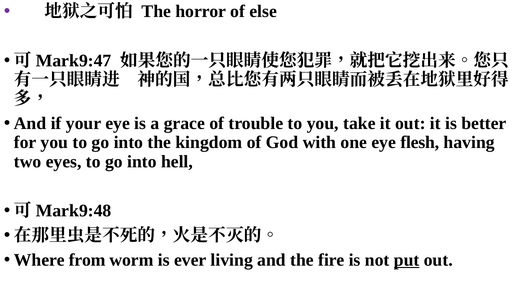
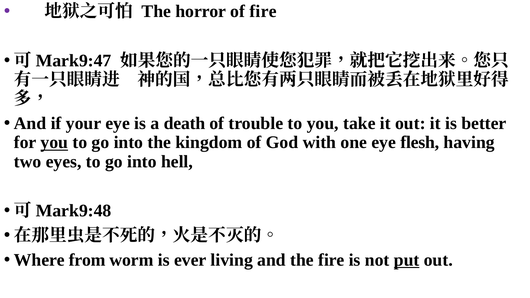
of else: else -> fire
grace: grace -> death
you at (54, 143) underline: none -> present
